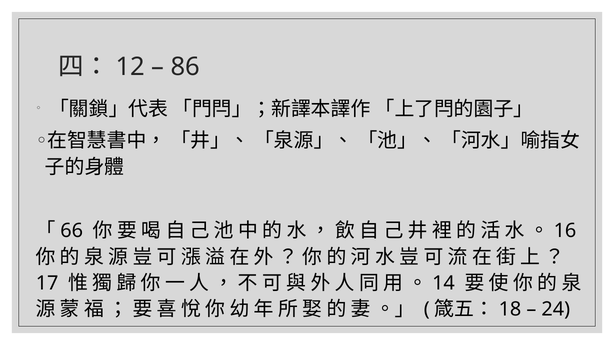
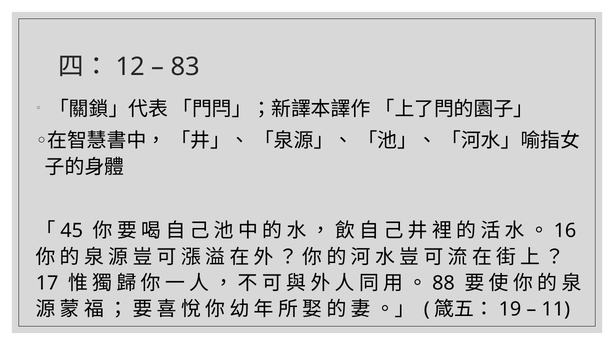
86: 86 -> 83
66: 66 -> 45
14: 14 -> 88
18: 18 -> 19
24: 24 -> 11
